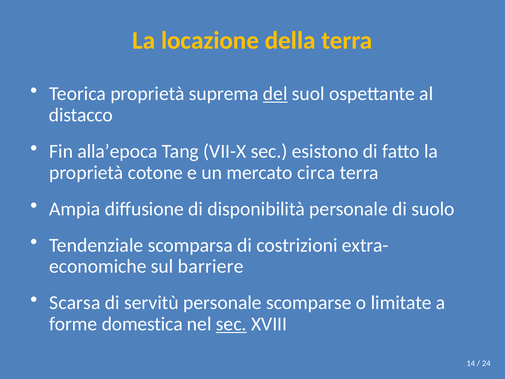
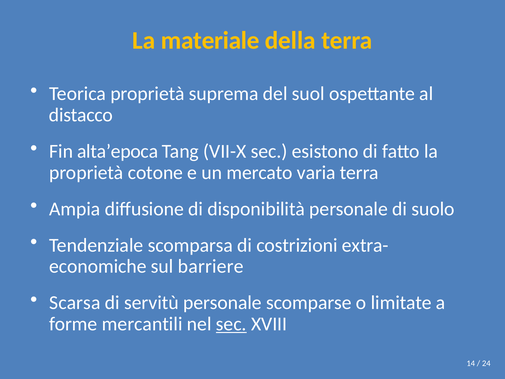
locazione: locazione -> materiale
del underline: present -> none
alla’epoca: alla’epoca -> alta’epoca
circa: circa -> varia
domestica: domestica -> mercantili
